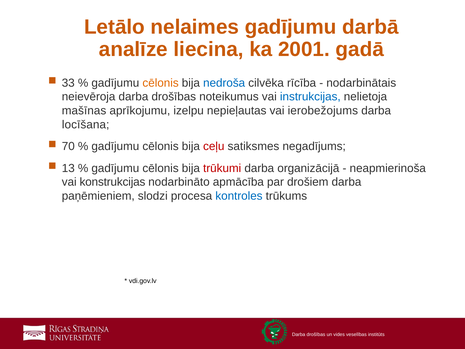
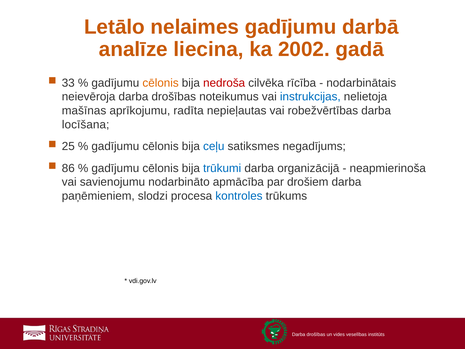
2001: 2001 -> 2002
nedroša colour: blue -> red
izelpu: izelpu -> radīta
ierobežojums: ierobežojums -> robežvērtības
70: 70 -> 25
ceļu colour: red -> blue
13: 13 -> 86
trūkumi colour: red -> blue
konstrukcijas: konstrukcijas -> savienojumu
